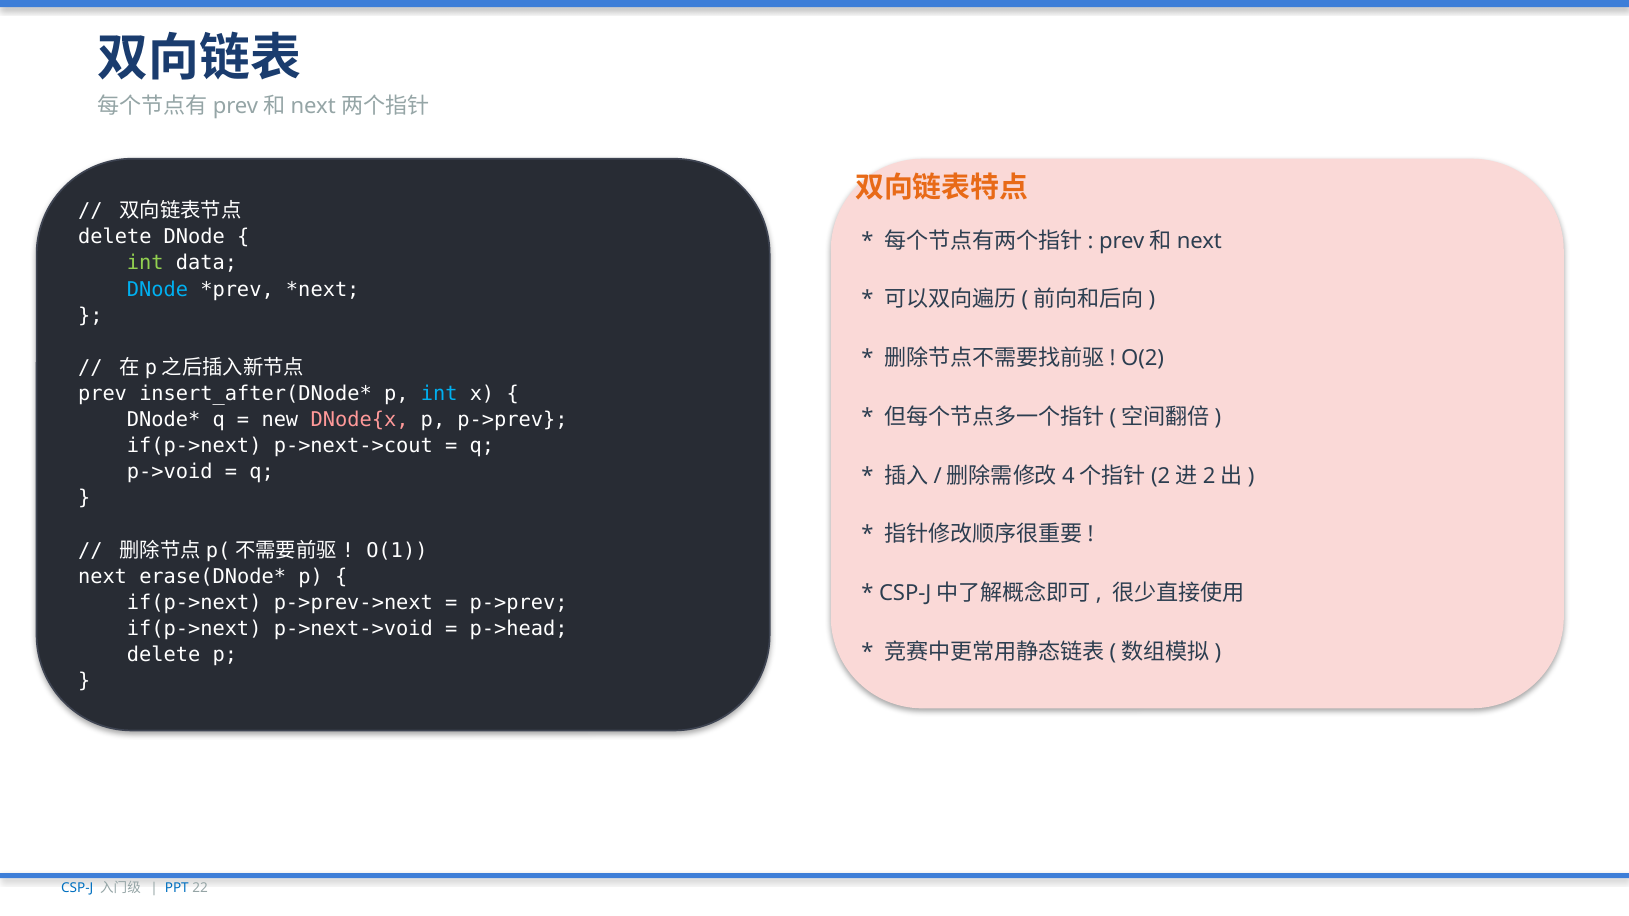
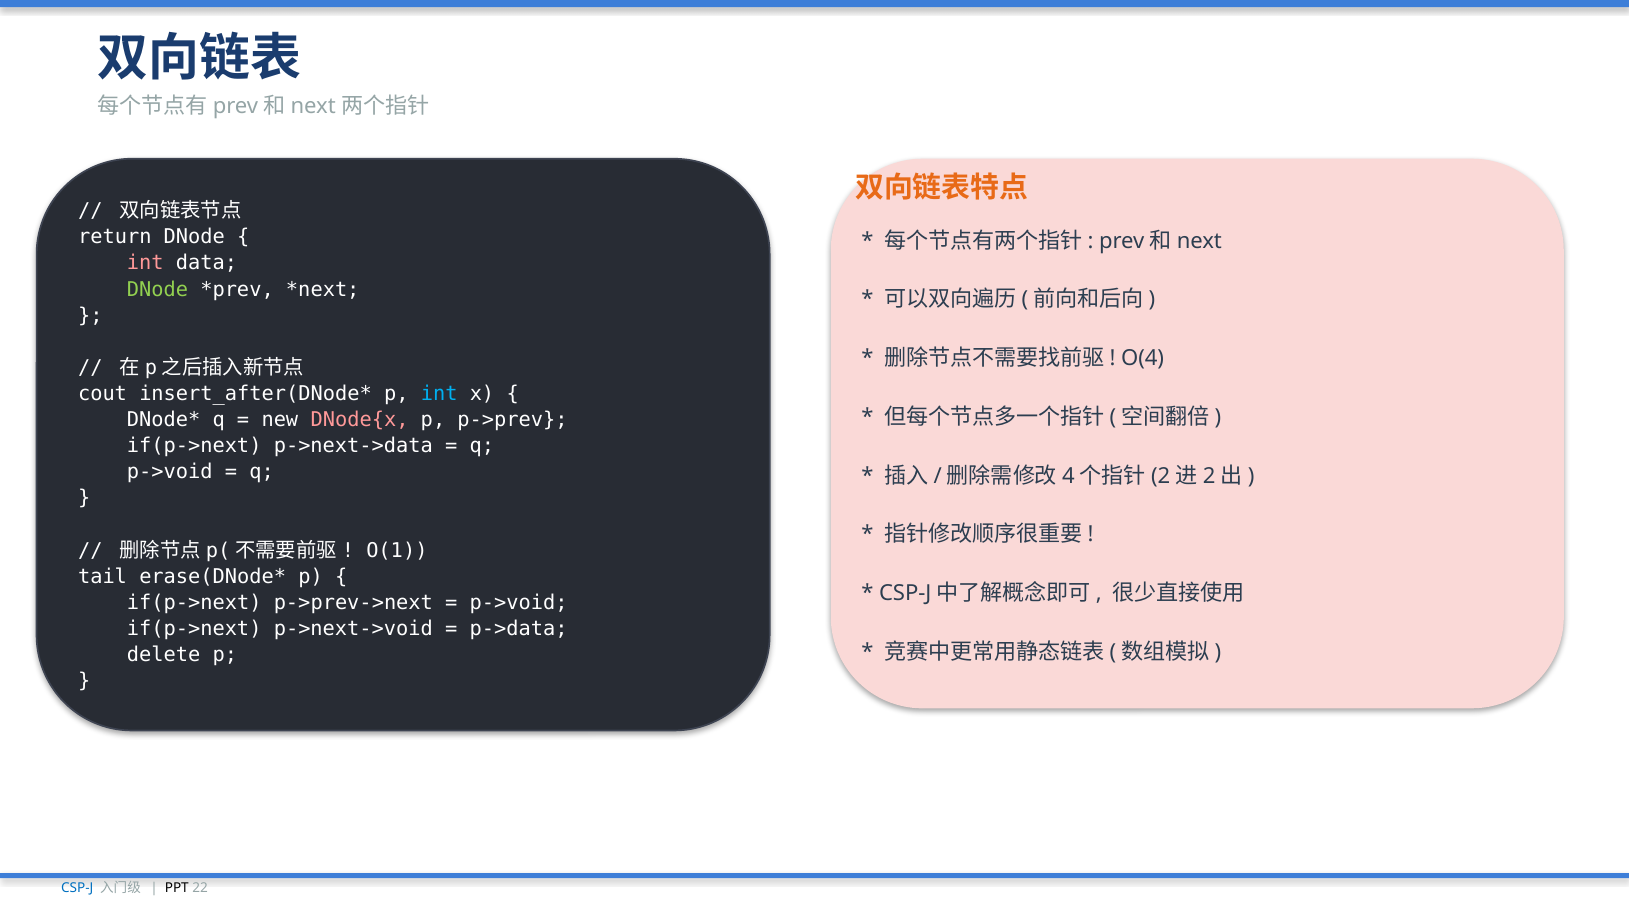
delete at (115, 237): delete -> return
int at (145, 263) colour: light green -> pink
DNode at (157, 289) colour: light blue -> light green
O(2: O(2 -> O(4
prev: prev -> cout
p->next->cout: p->next->cout -> p->next->data
next: next -> tail
p->prev at (519, 603): p->prev -> p->void
p->head: p->head -> p->data
PPT colour: blue -> black
